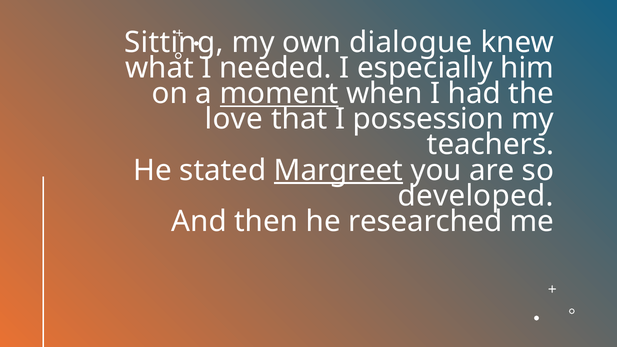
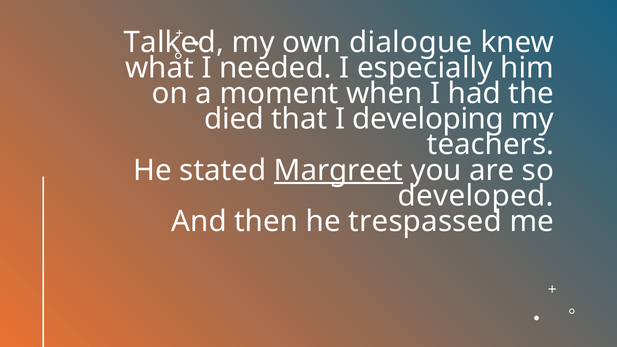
Sitting: Sitting -> Talked
moment underline: present -> none
love: love -> died
possession: possession -> developing
researched: researched -> trespassed
